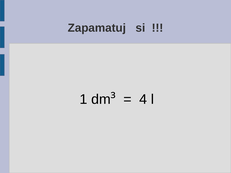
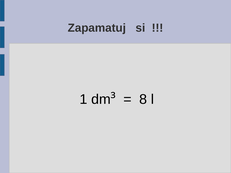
4: 4 -> 8
